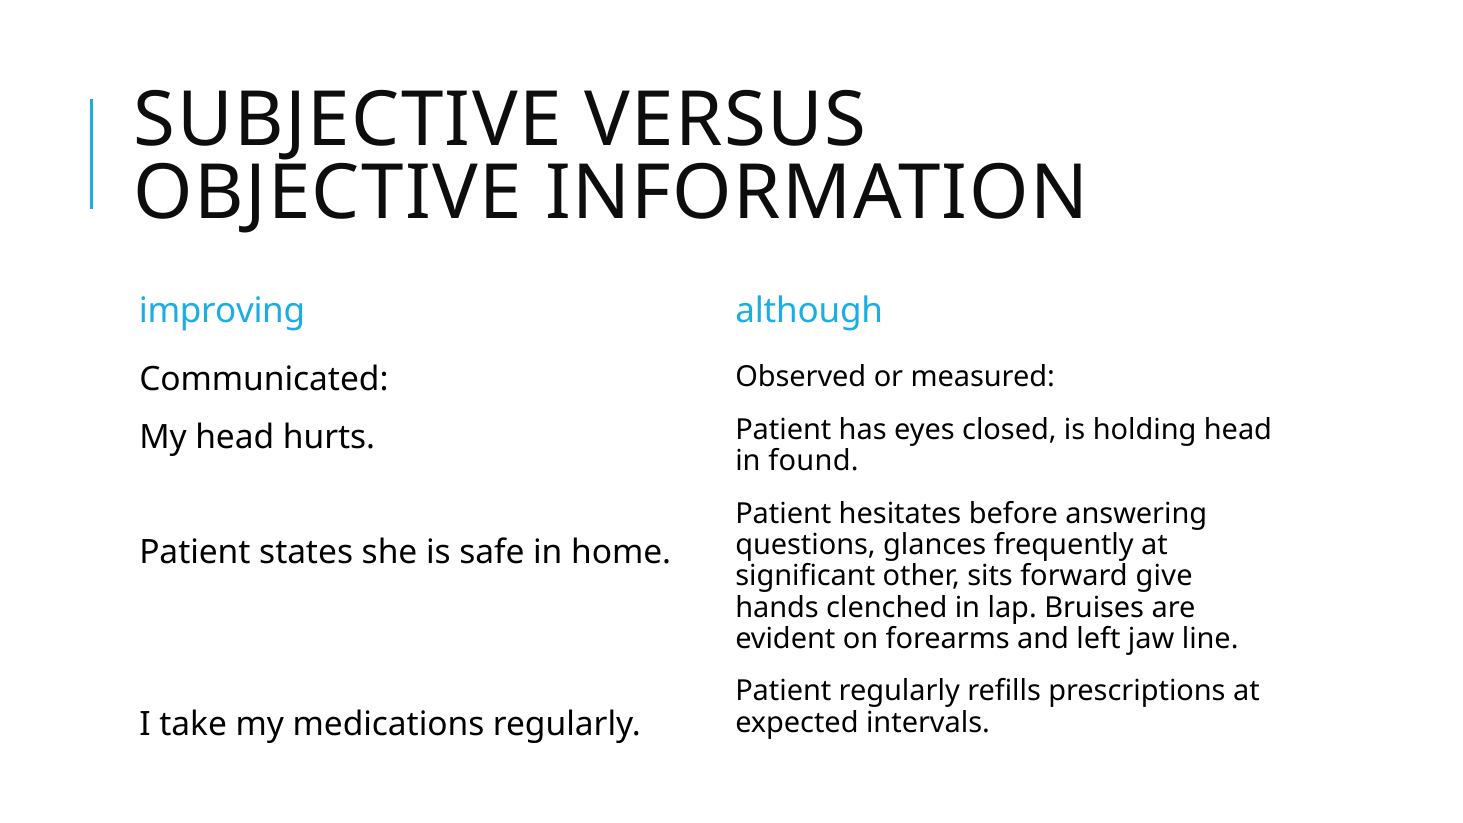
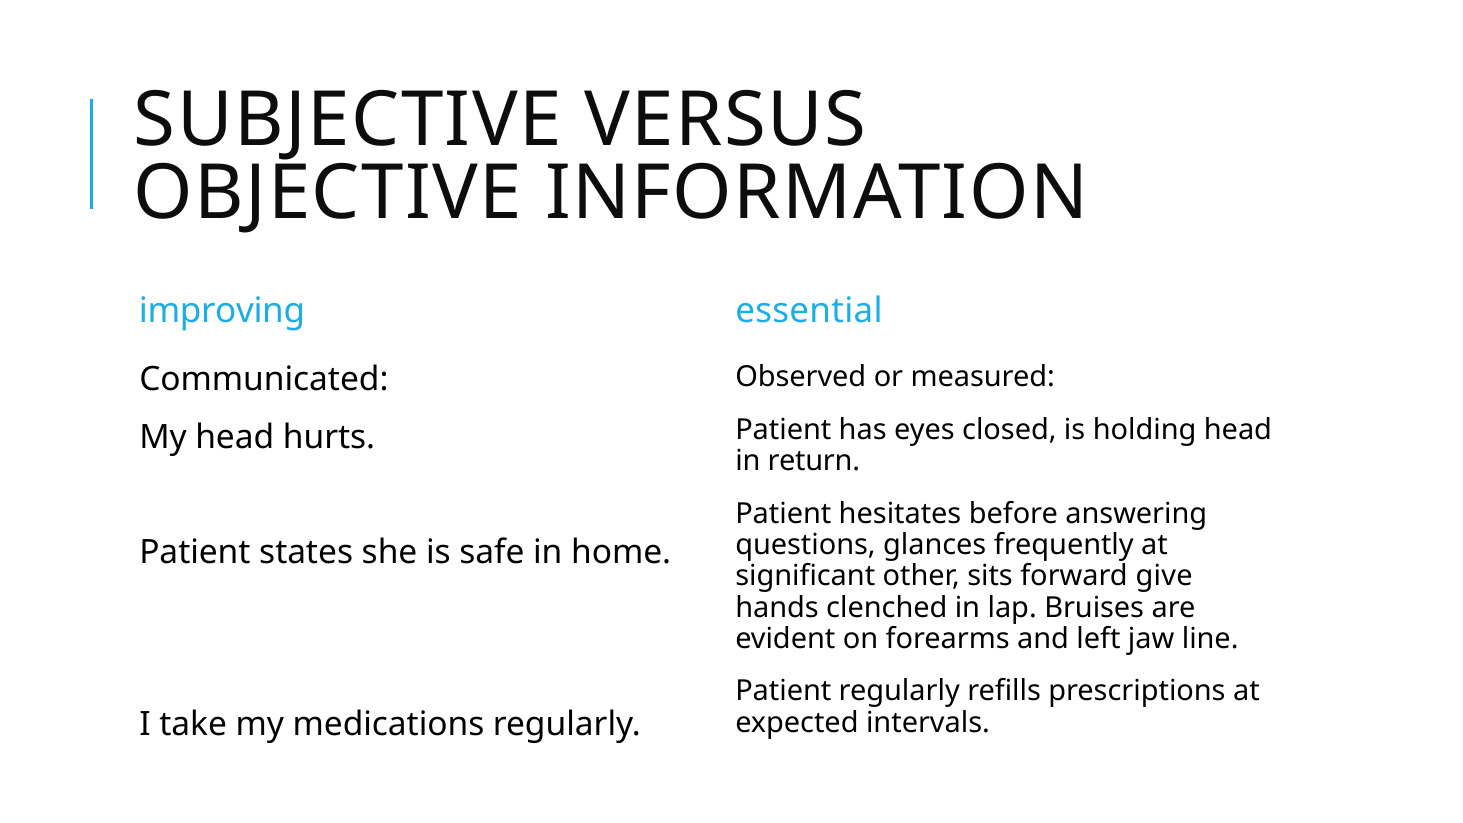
although: although -> essential
found: found -> return
